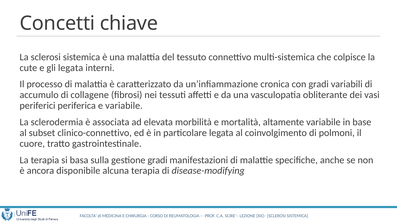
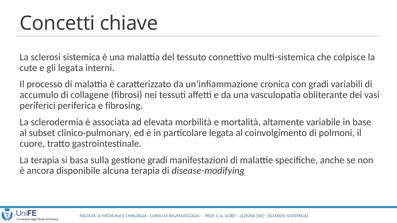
e variabile: variabile -> fibrosing
clinico-connettivo: clinico-connettivo -> clinico-pulmonary
